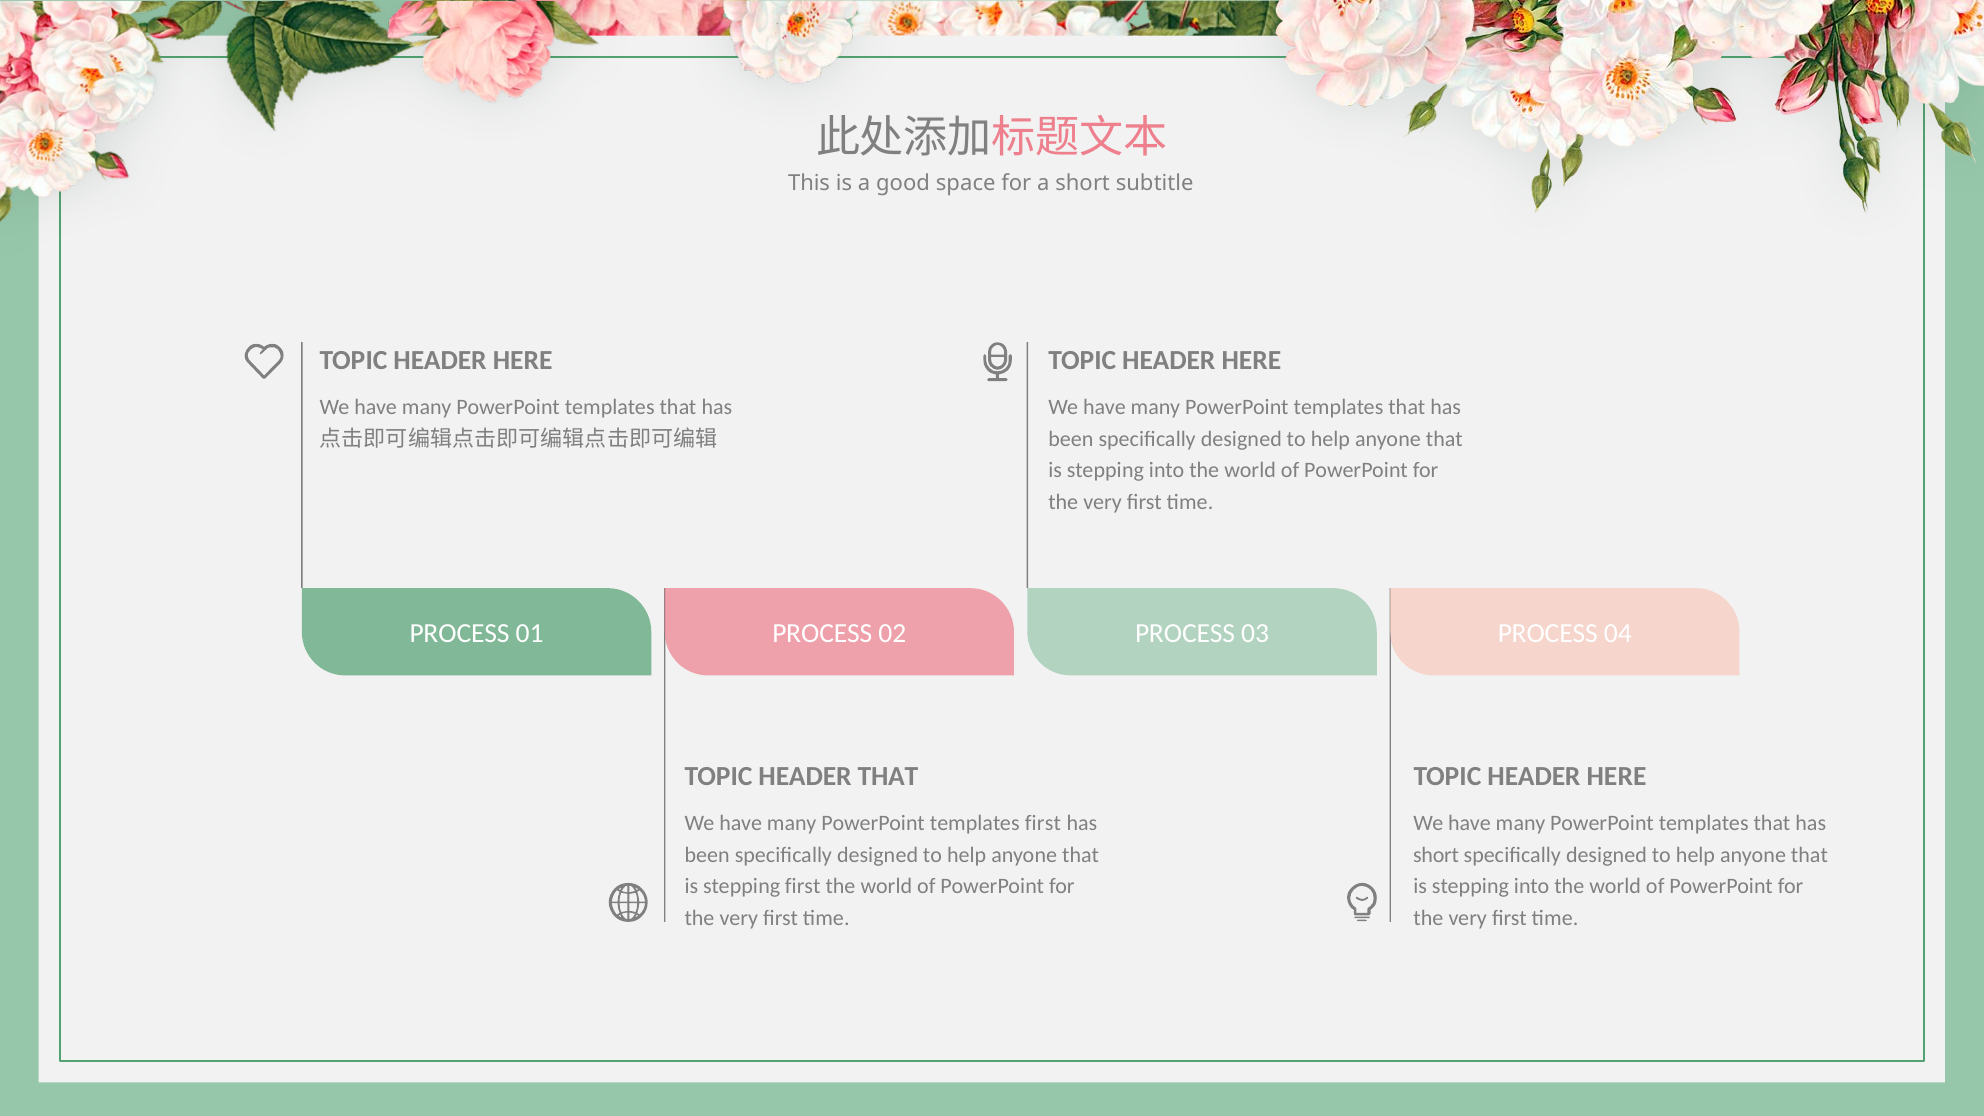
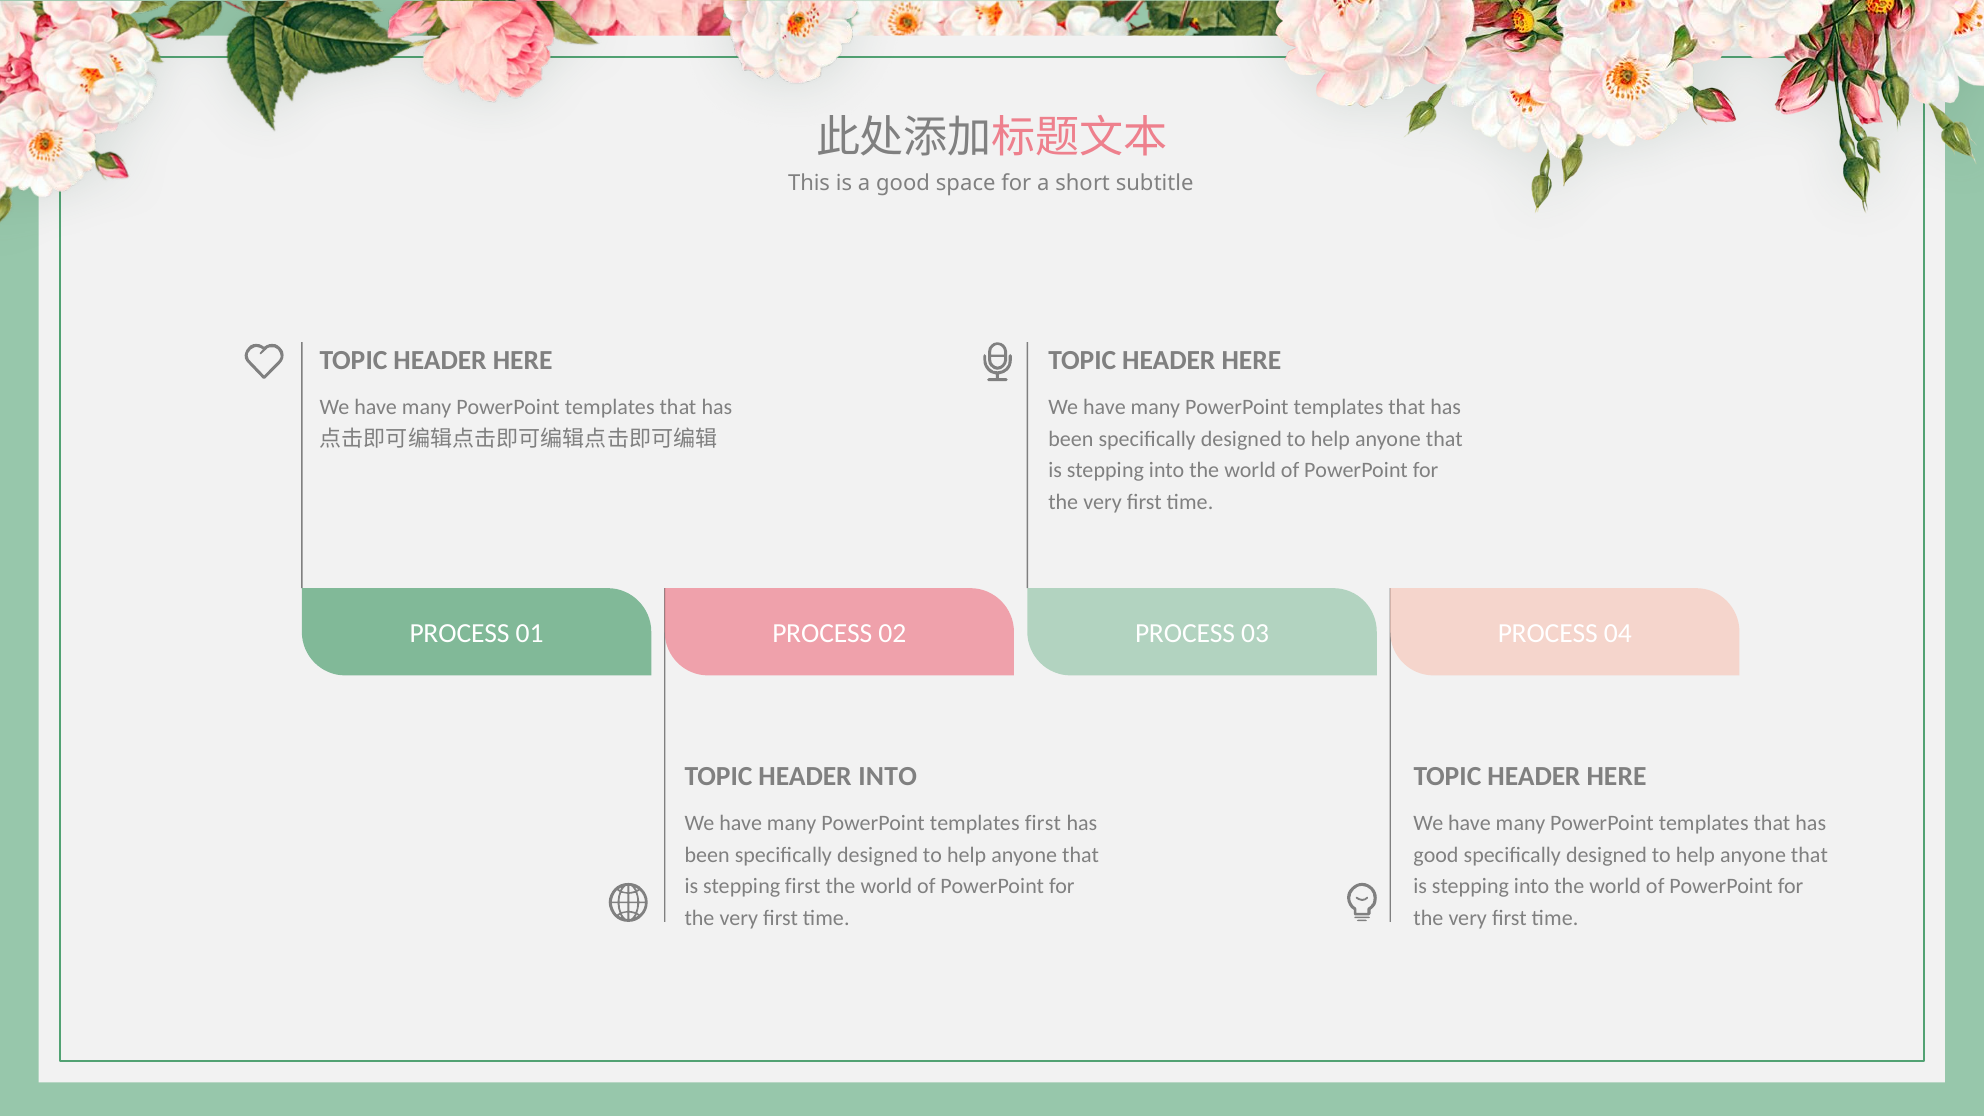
HEADER THAT: THAT -> INTO
short at (1436, 855): short -> good
